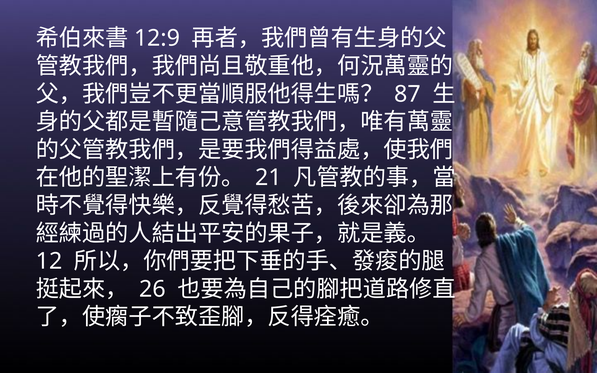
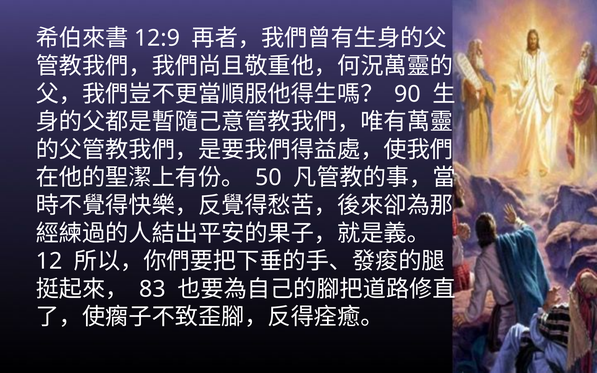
87: 87 -> 90
21: 21 -> 50
26: 26 -> 83
